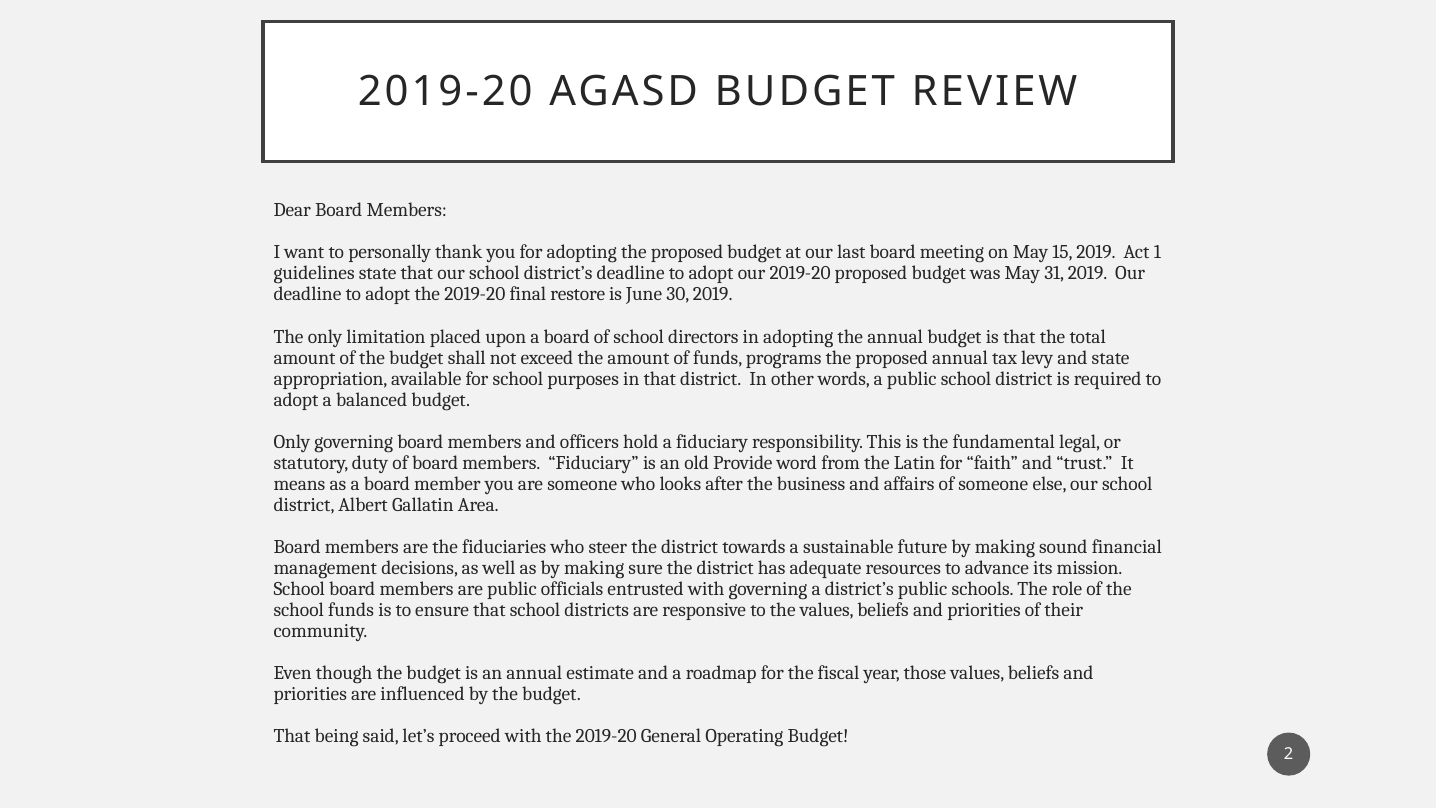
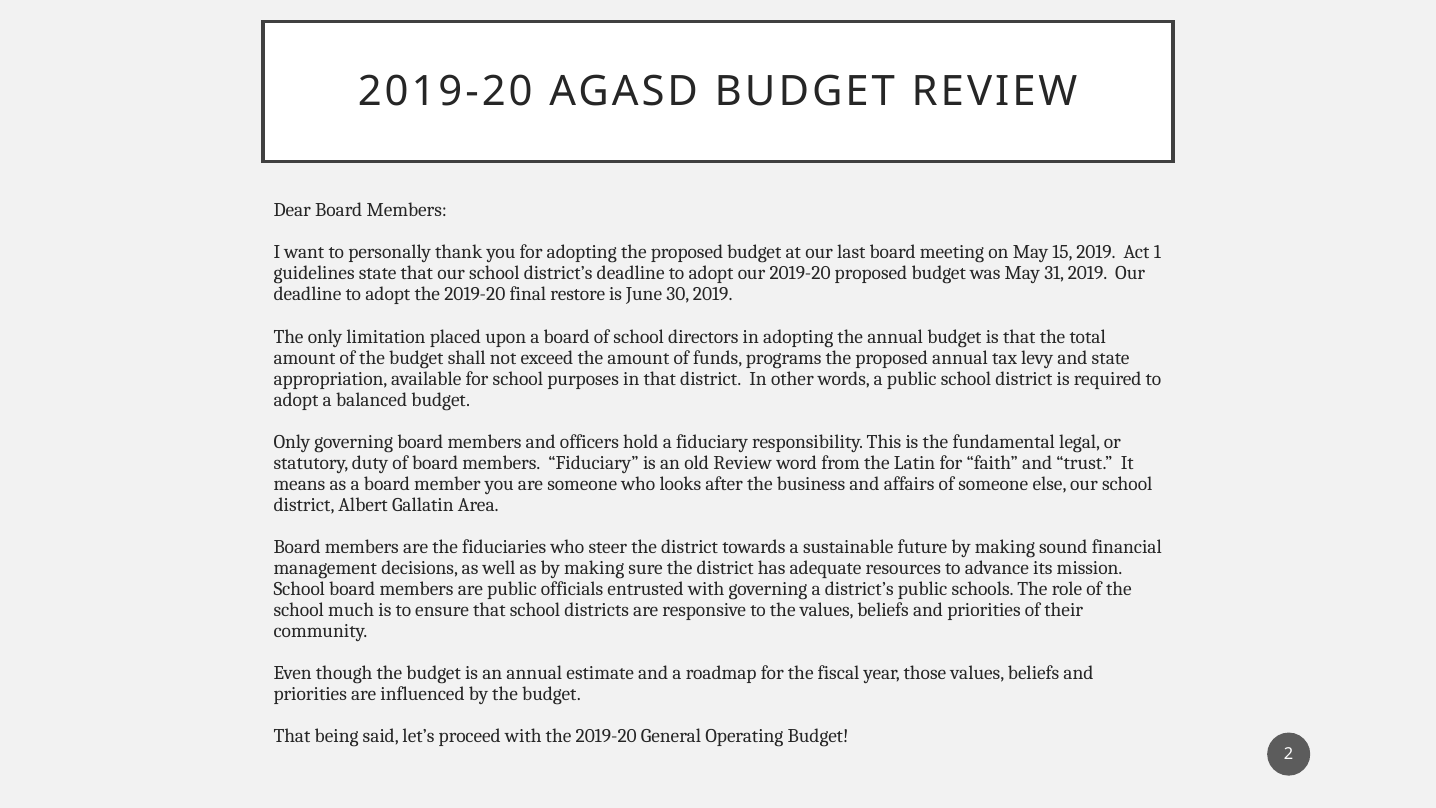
old Provide: Provide -> Review
school funds: funds -> much
